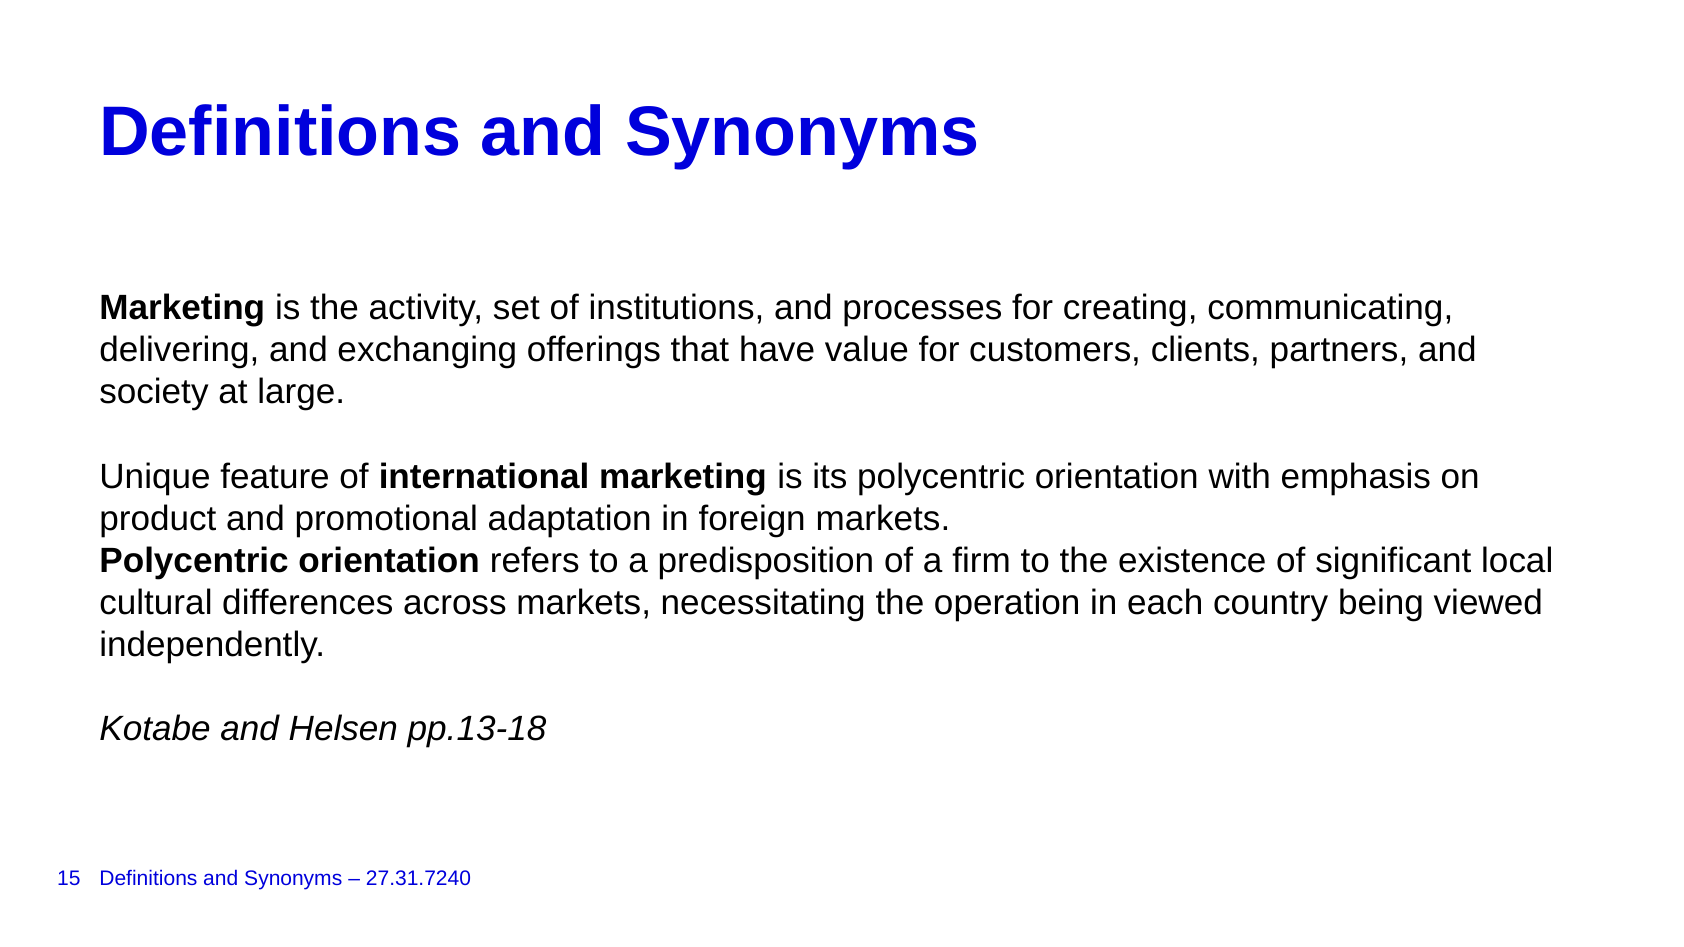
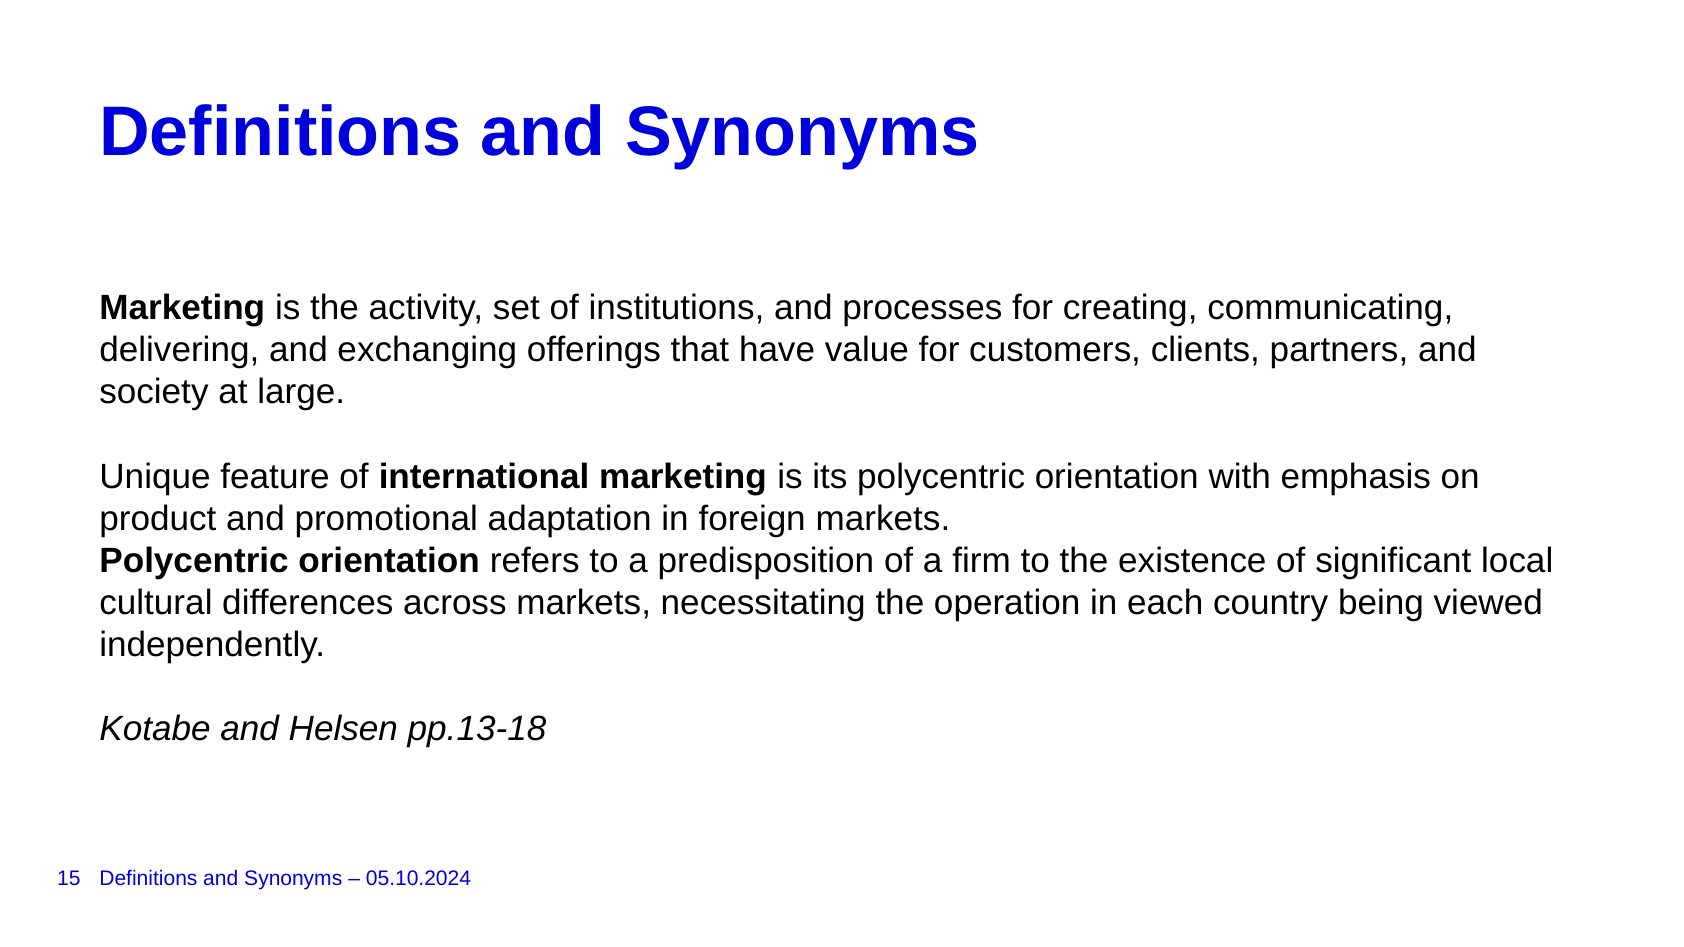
27.31.7240: 27.31.7240 -> 05.10.2024
